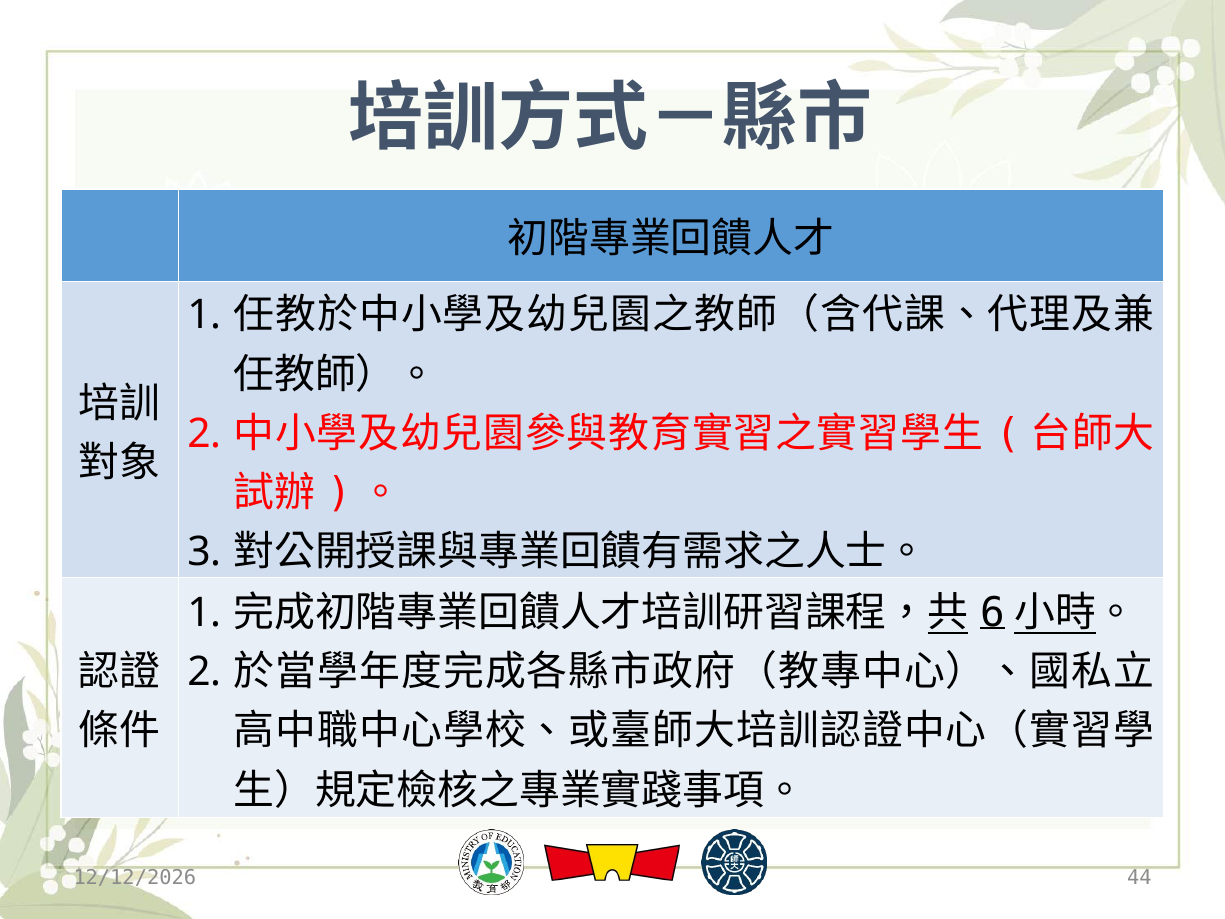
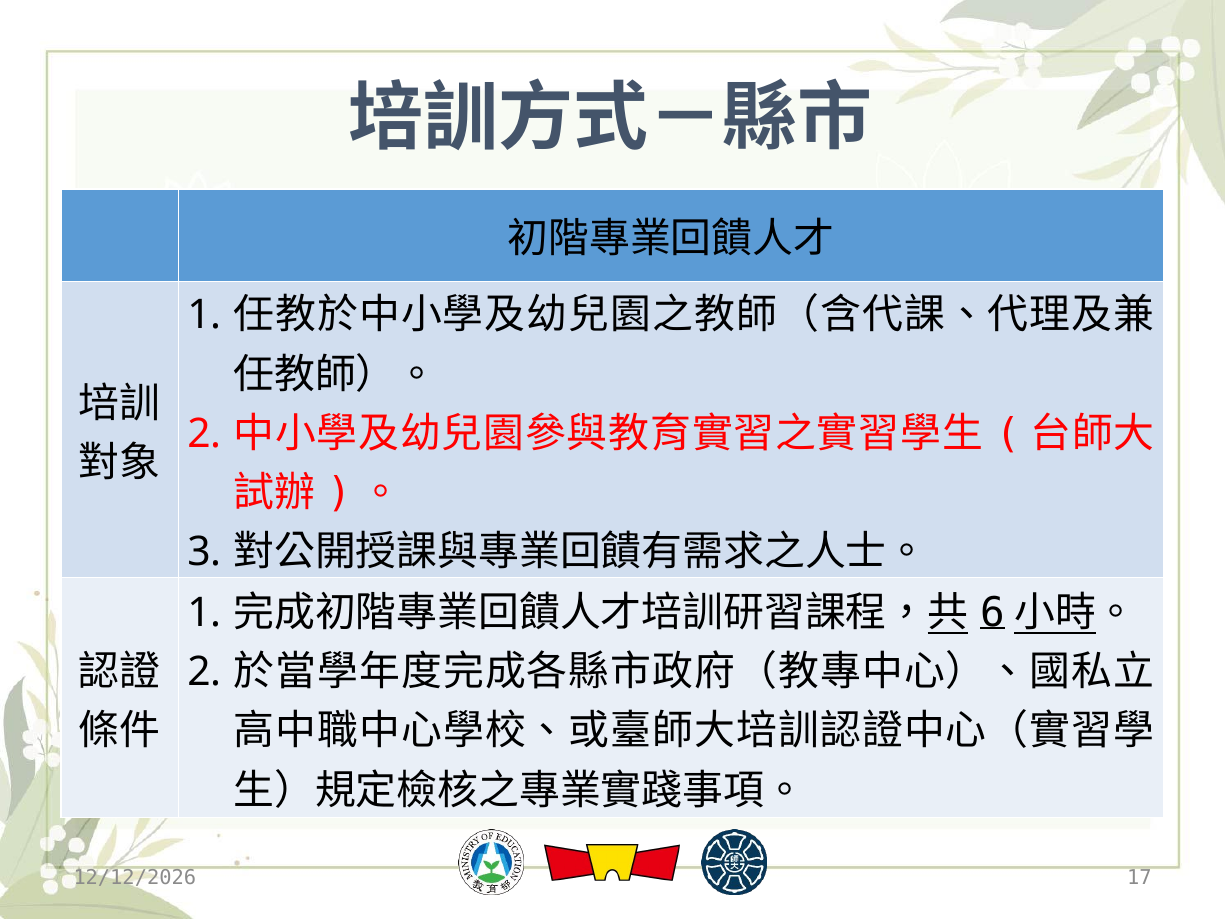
44: 44 -> 17
